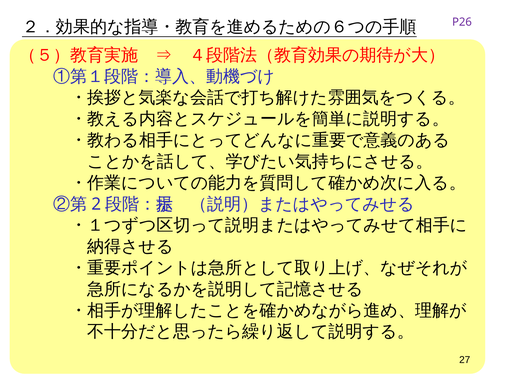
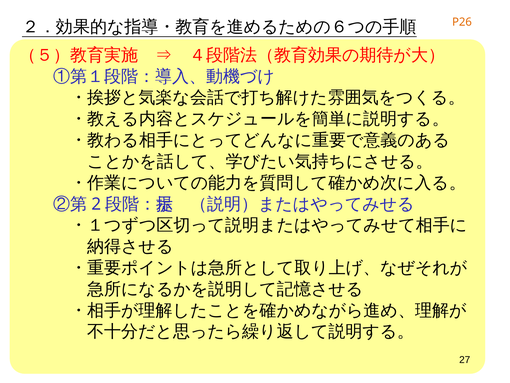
P26 colour: purple -> orange
